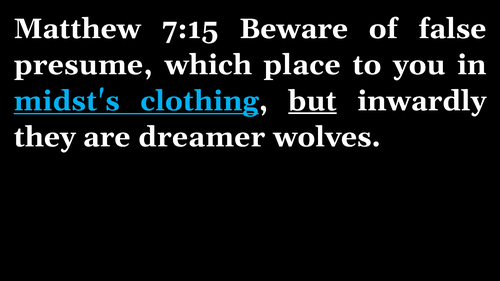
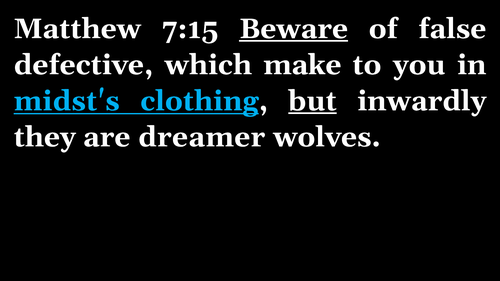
Beware underline: none -> present
presume: presume -> defective
place: place -> make
